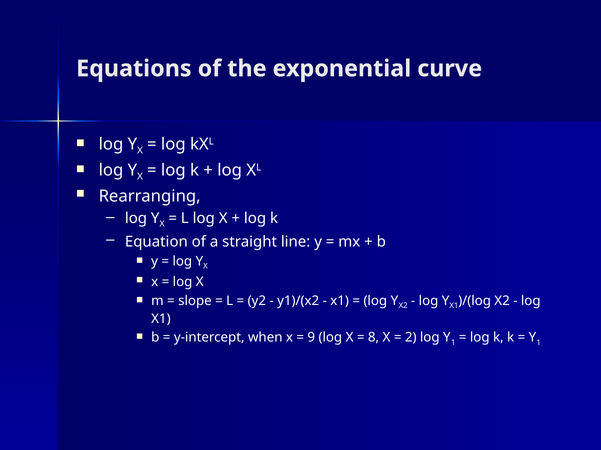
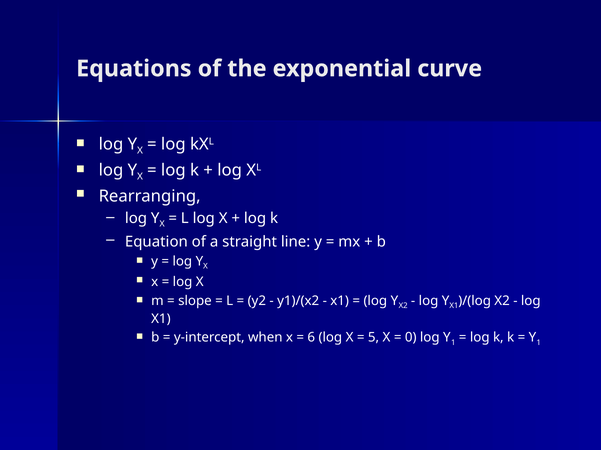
9: 9 -> 6
8: 8 -> 5
2: 2 -> 0
